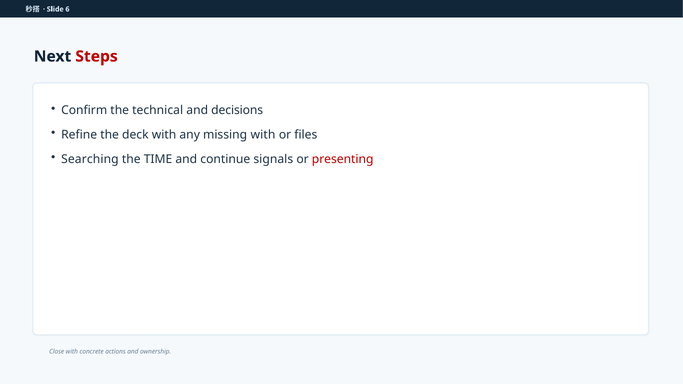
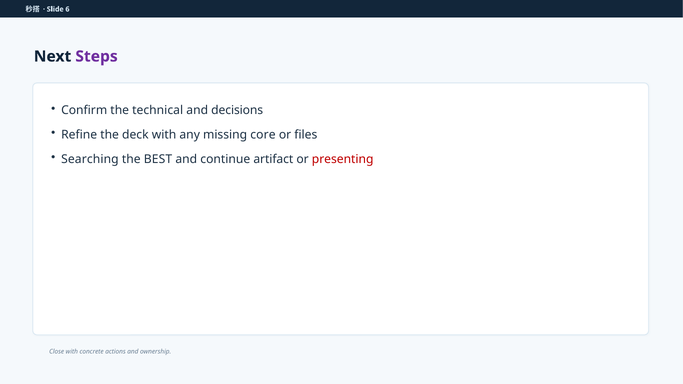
Steps colour: red -> purple
missing with: with -> core
TIME: TIME -> BEST
signals: signals -> artifact
